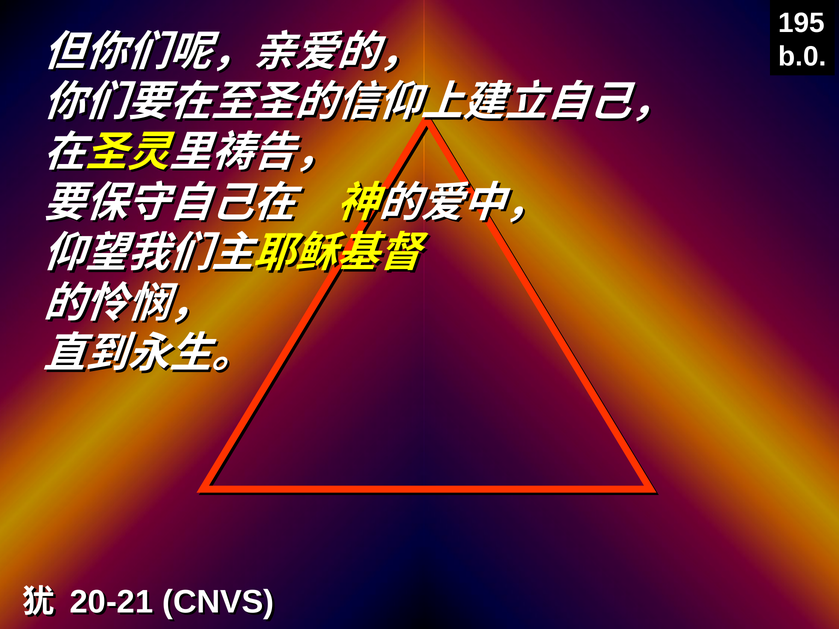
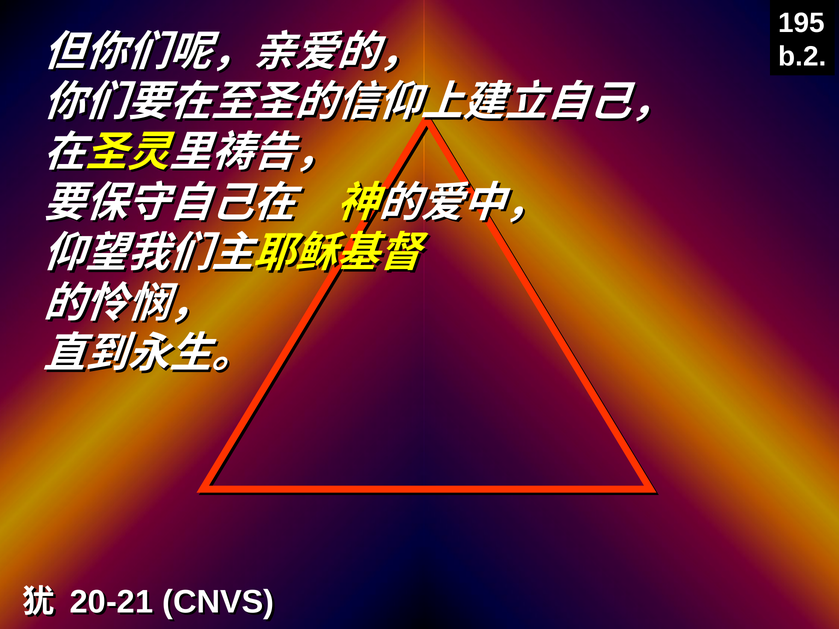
b.0: b.0 -> b.2
